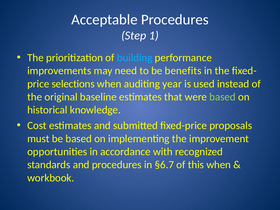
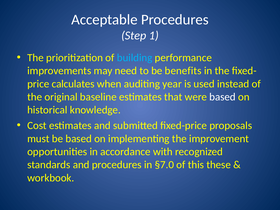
selections: selections -> calculates
based at (222, 97) colour: light green -> white
§6.7: §6.7 -> §7.0
this when: when -> these
